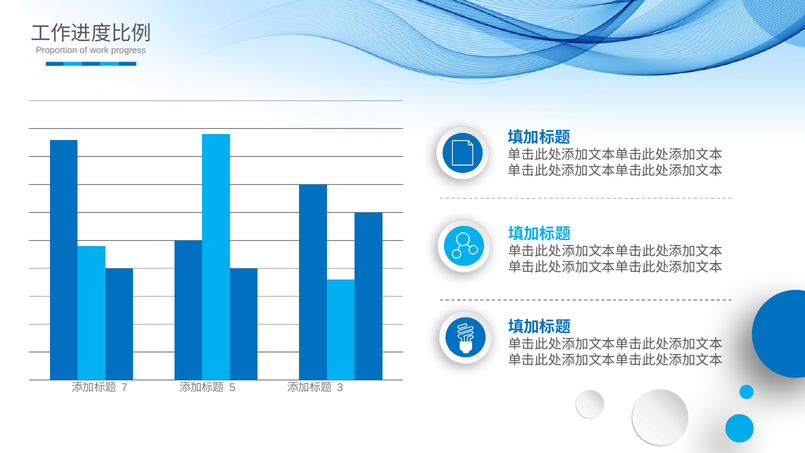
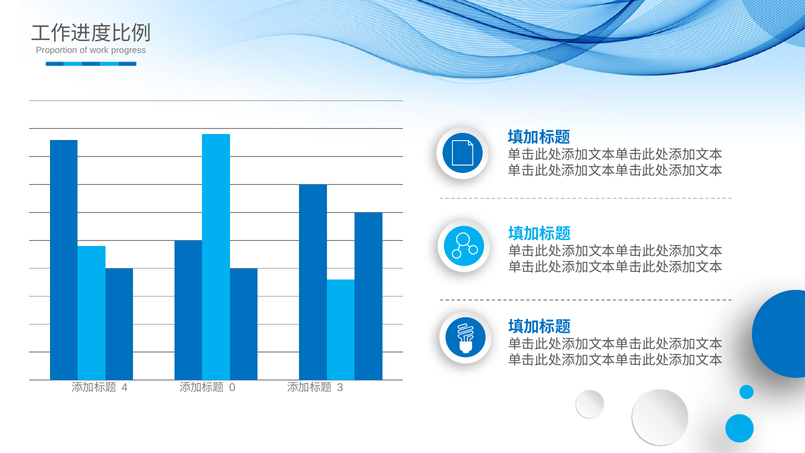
7: 7 -> 4
5: 5 -> 0
